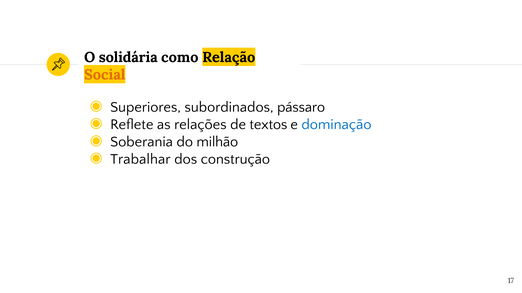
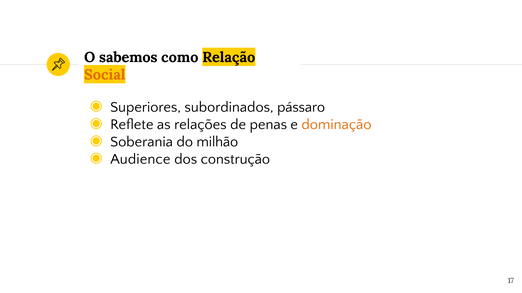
solidária: solidária -> sabemos
textos: textos -> penas
dominação colour: blue -> orange
Trabalhar: Trabalhar -> Audience
